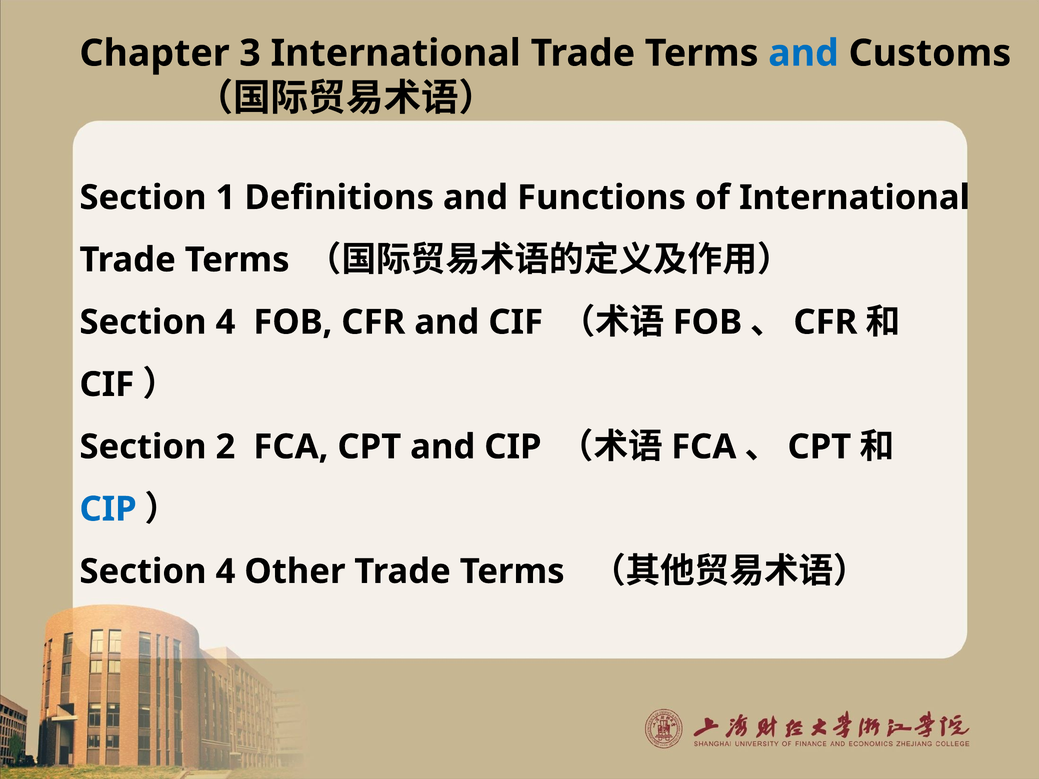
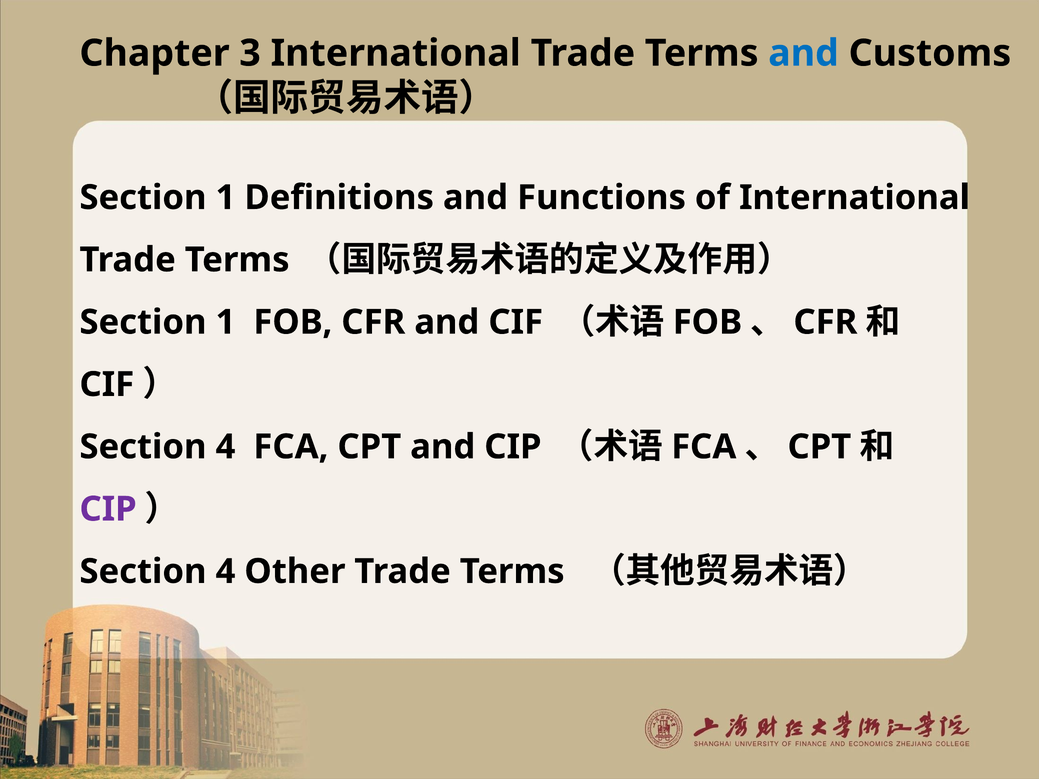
4 at (225, 322): 4 -> 1
2 at (225, 447): 2 -> 4
CIP at (108, 509) colour: blue -> purple
